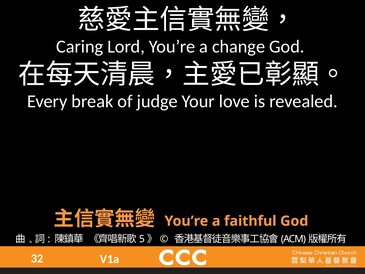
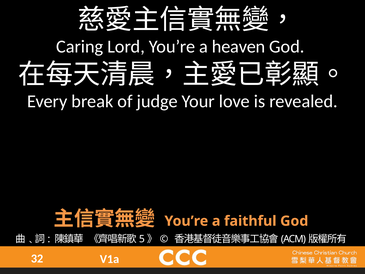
change: change -> heaven
